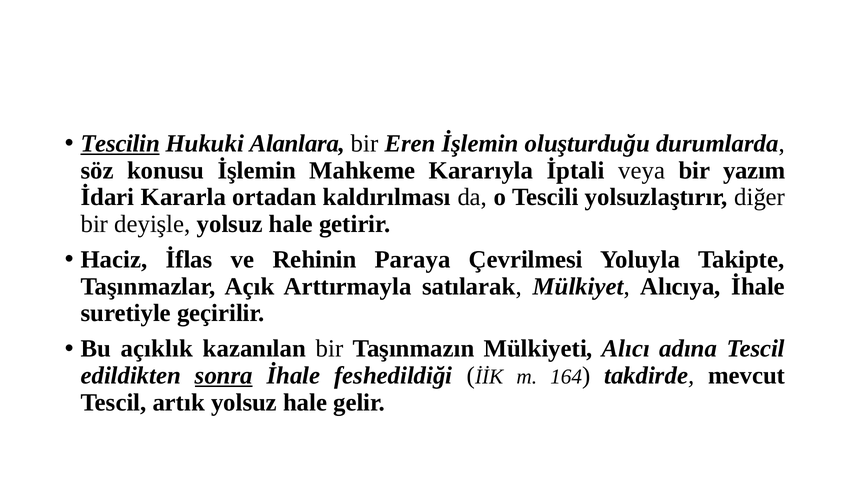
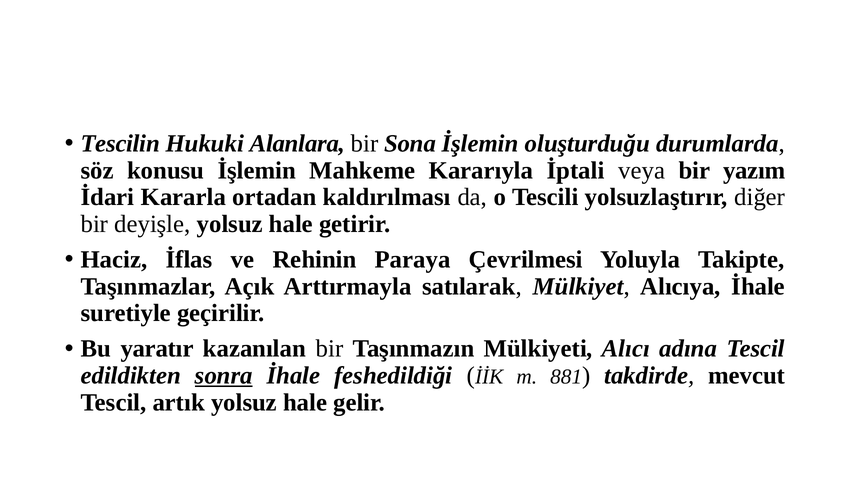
Tescilin underline: present -> none
Eren: Eren -> Sona
açıklık: açıklık -> yaratır
164: 164 -> 881
